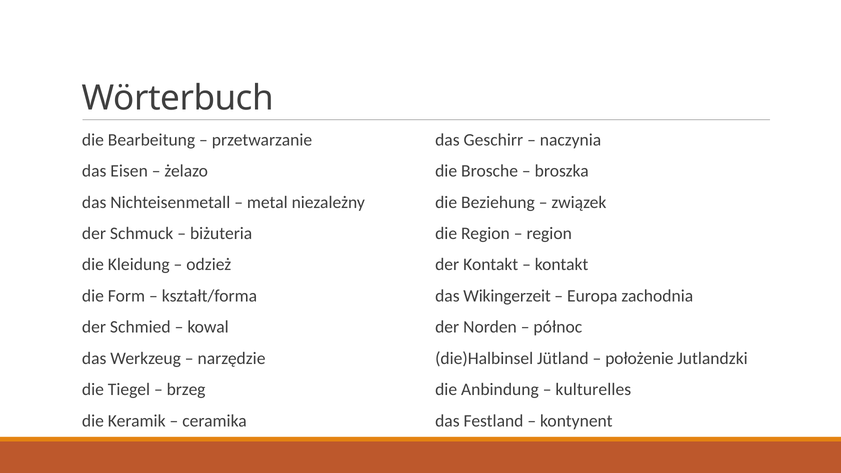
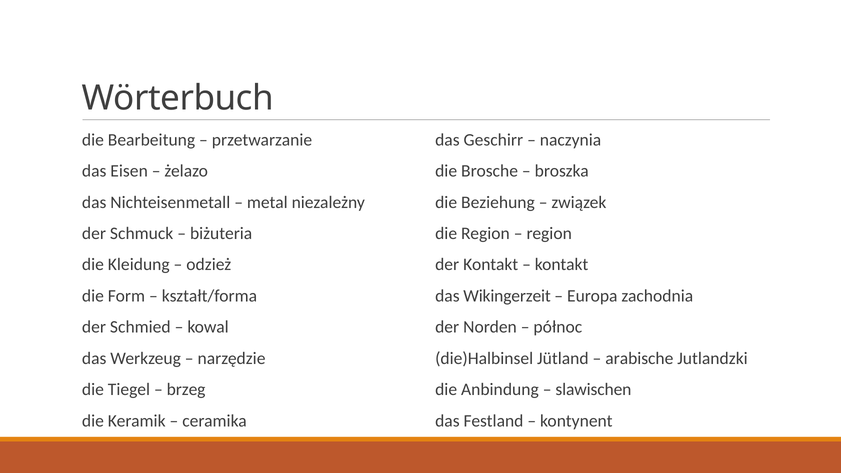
położenie: położenie -> arabische
kulturelles: kulturelles -> slawischen
